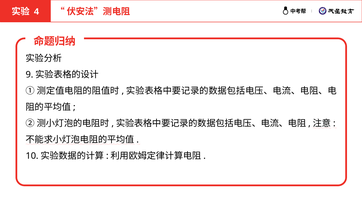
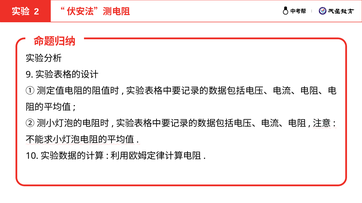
4: 4 -> 2
